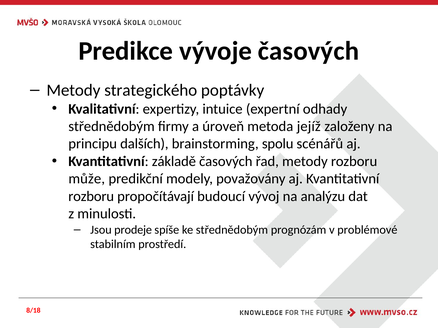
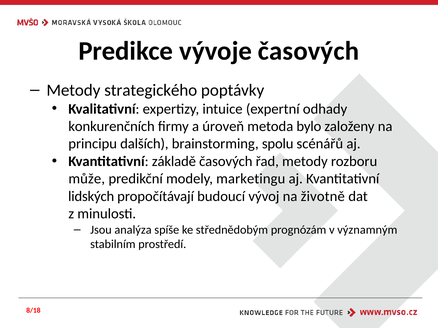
střednědobým at (111, 127): střednědobým -> konkurenčních
jejíž: jejíž -> bylo
považovány: považovány -> marketingu
rozboru at (91, 197): rozboru -> lidských
analýzu: analýzu -> životně
prodeje: prodeje -> analýza
problémové: problémové -> významným
